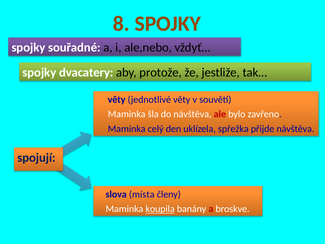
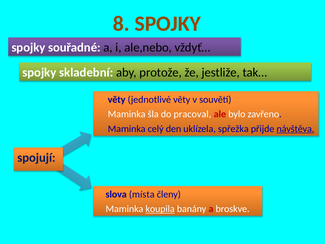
dvacatery: dvacatery -> skladební
do návštěva: návštěva -> pracoval
návštěva at (295, 129) underline: none -> present
